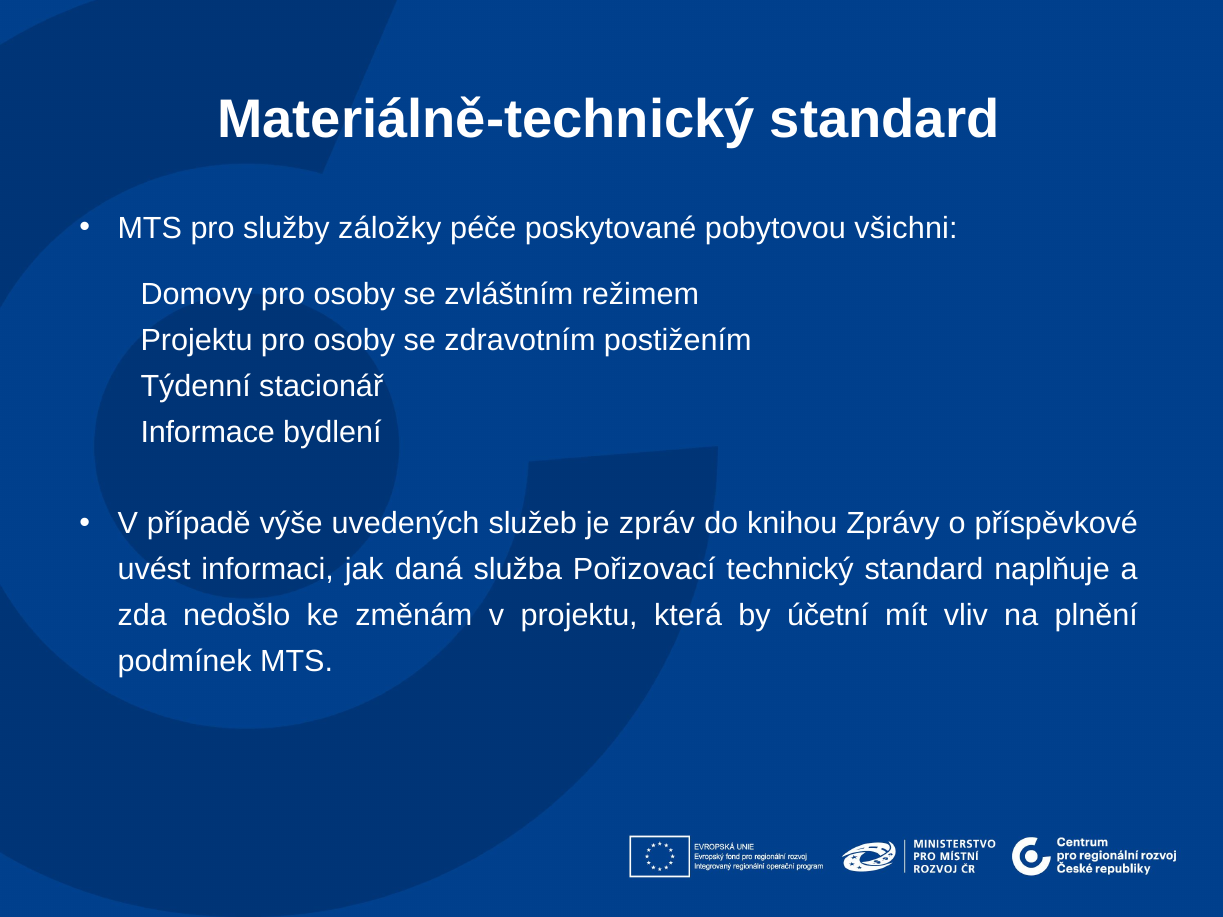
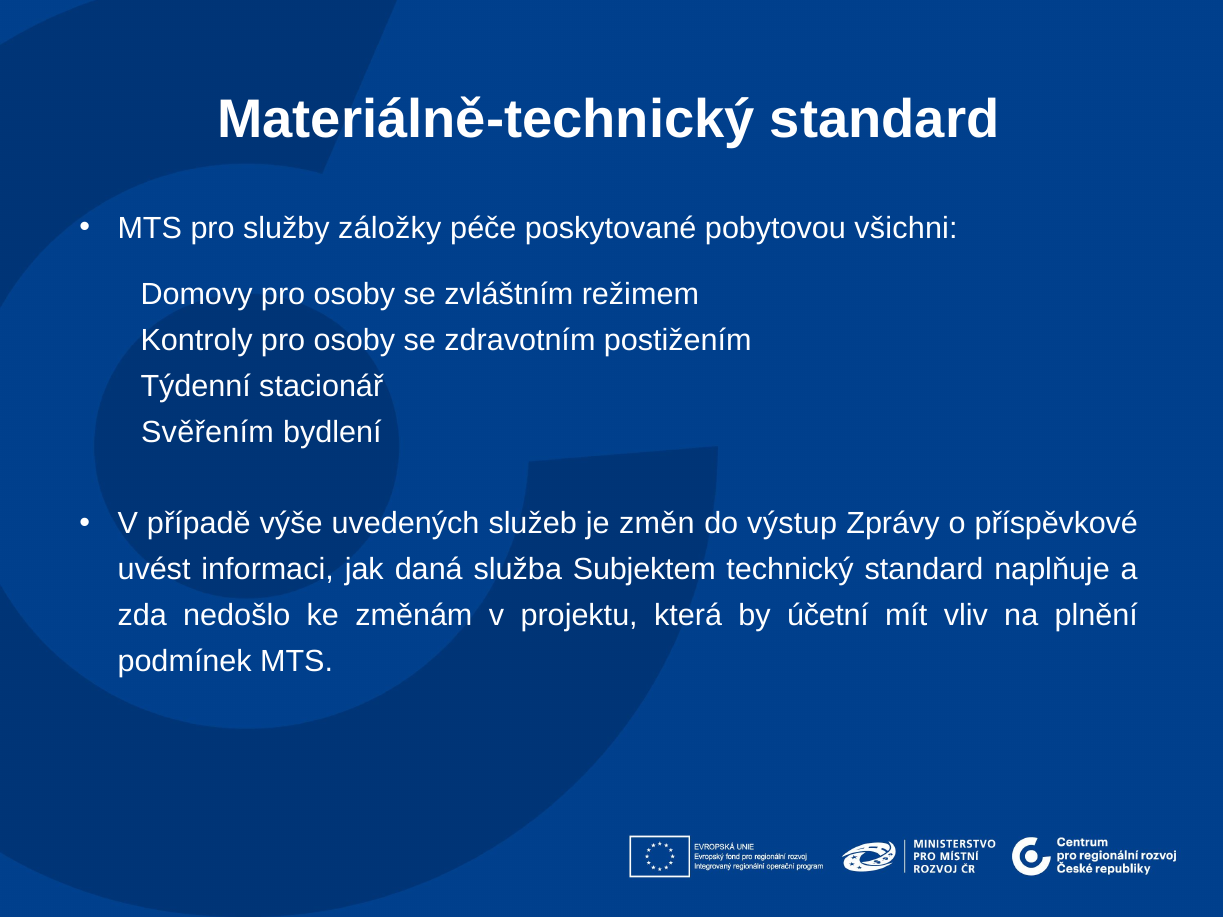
Projektu at (197, 340): Projektu -> Kontroly
Informace: Informace -> Svěřením
zpráv: zpráv -> změn
knihou: knihou -> výstup
Pořizovací: Pořizovací -> Subjektem
